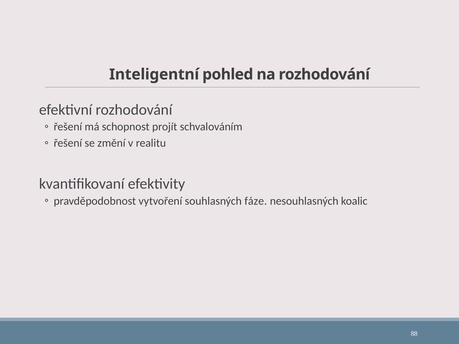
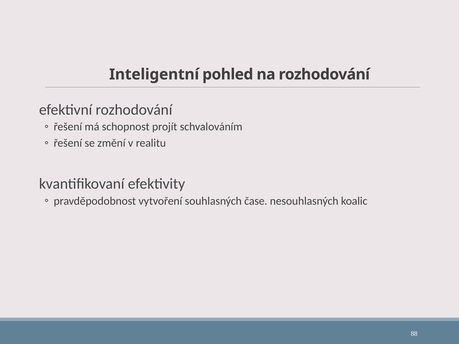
fáze: fáze -> čase
